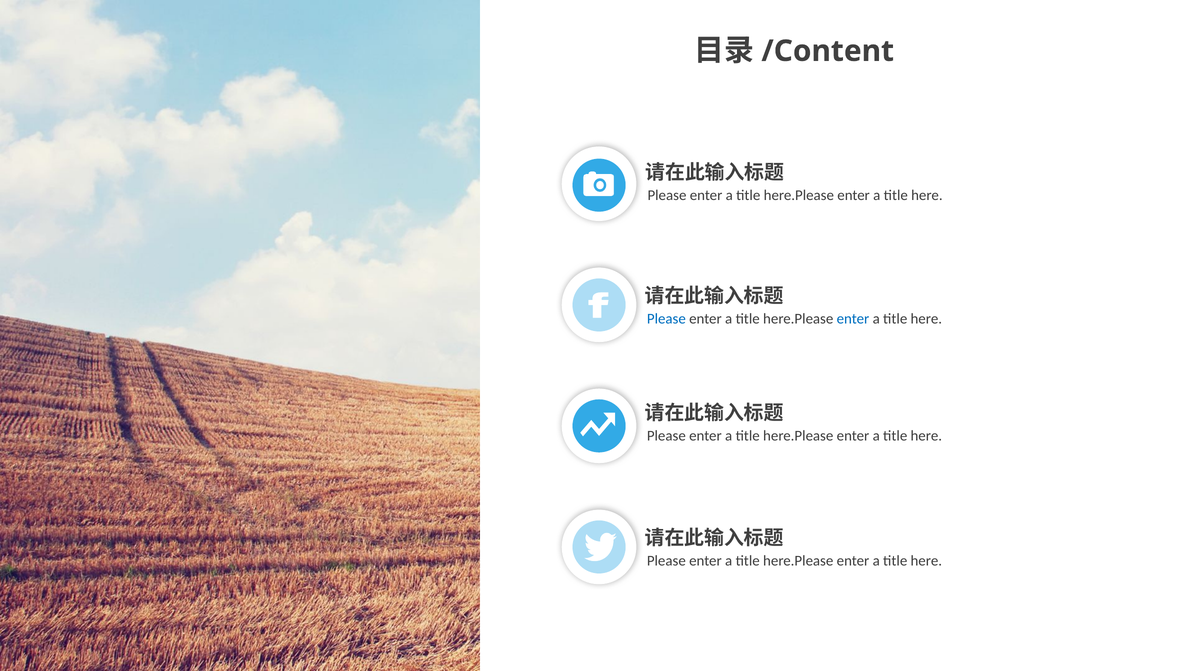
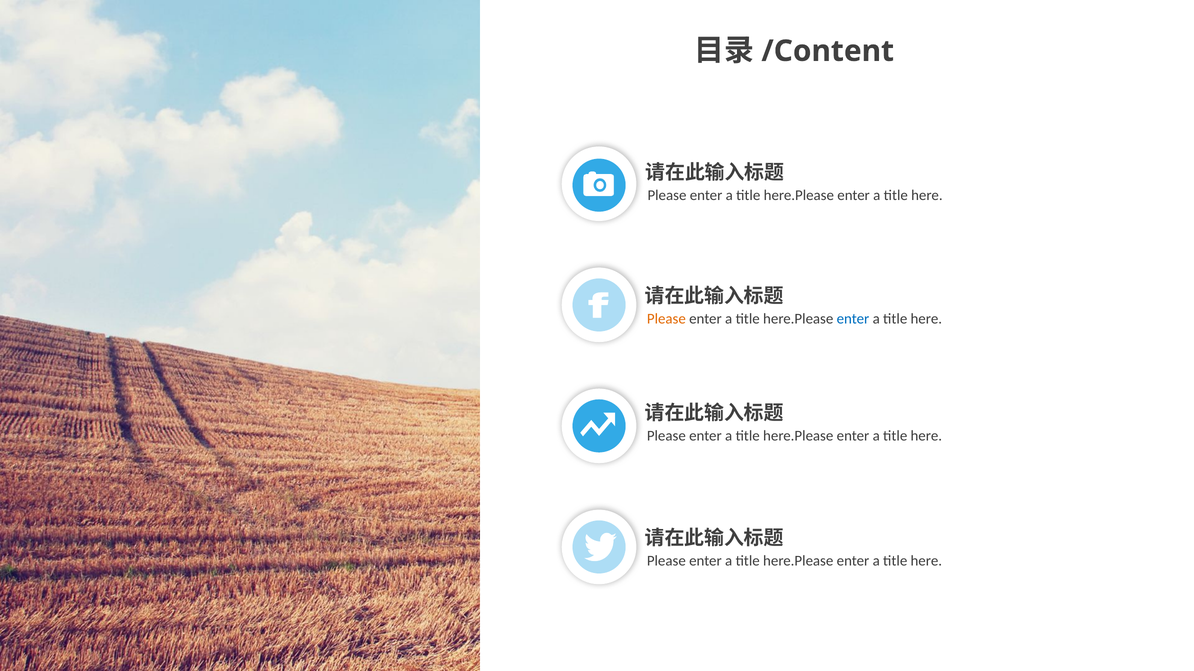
Please at (666, 319) colour: blue -> orange
